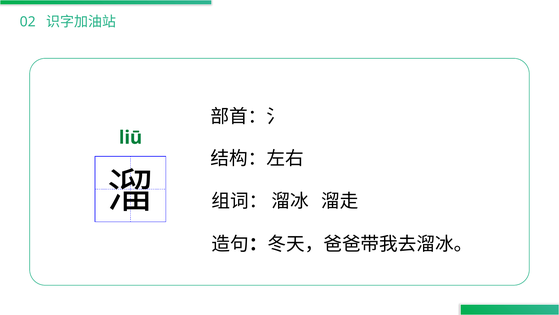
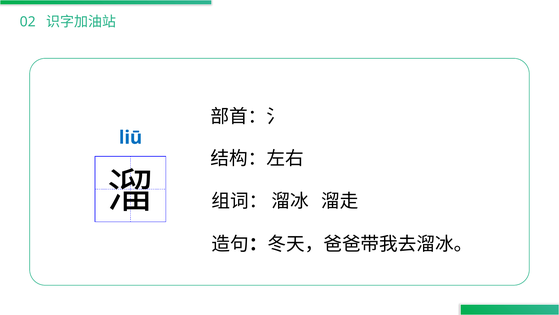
liū colour: green -> blue
